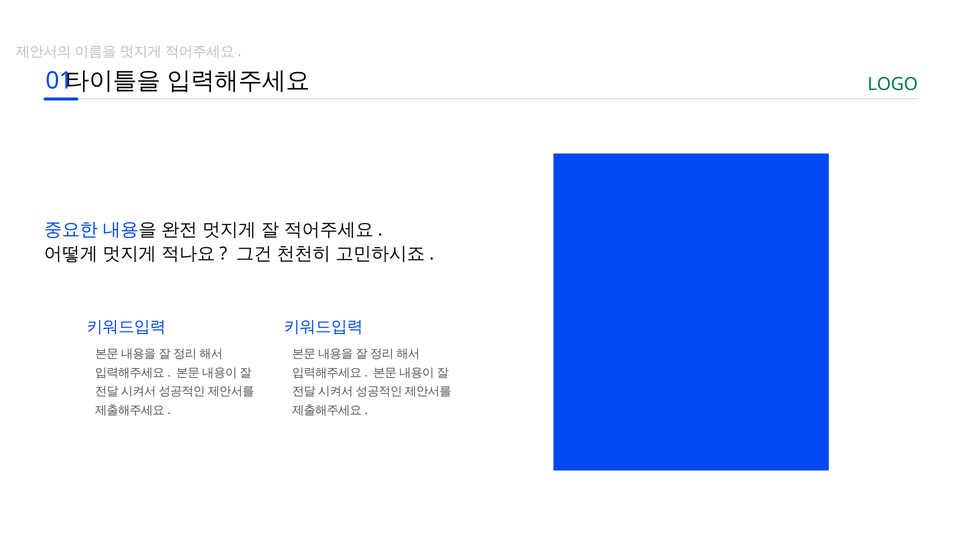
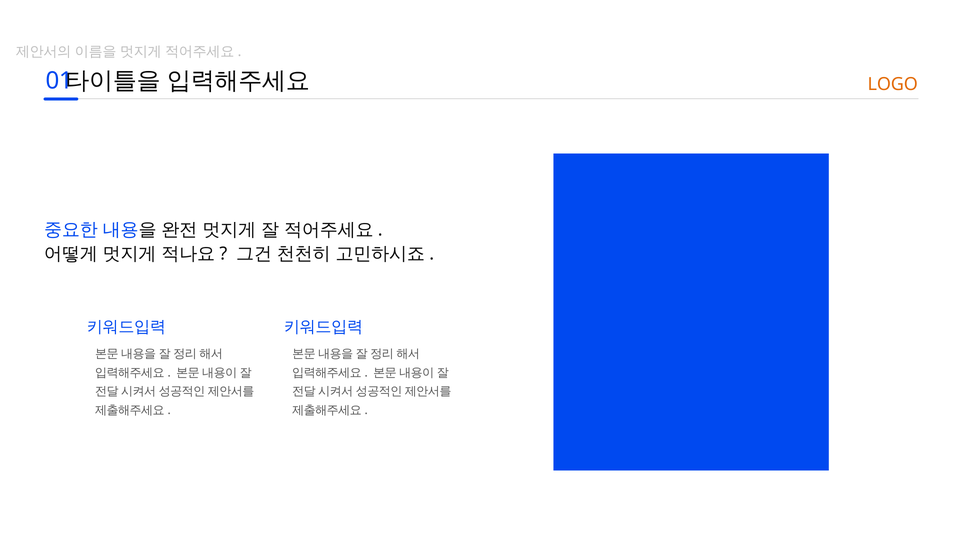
LOGO colour: green -> orange
